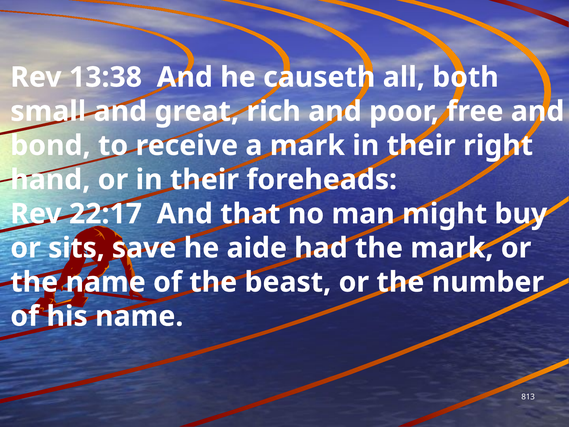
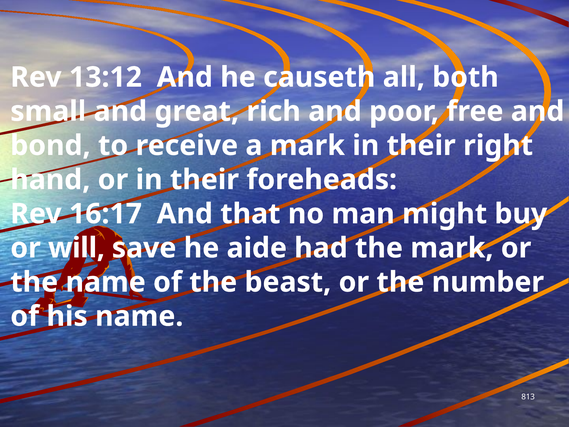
13:38: 13:38 -> 13:12
22:17: 22:17 -> 16:17
sits: sits -> will
